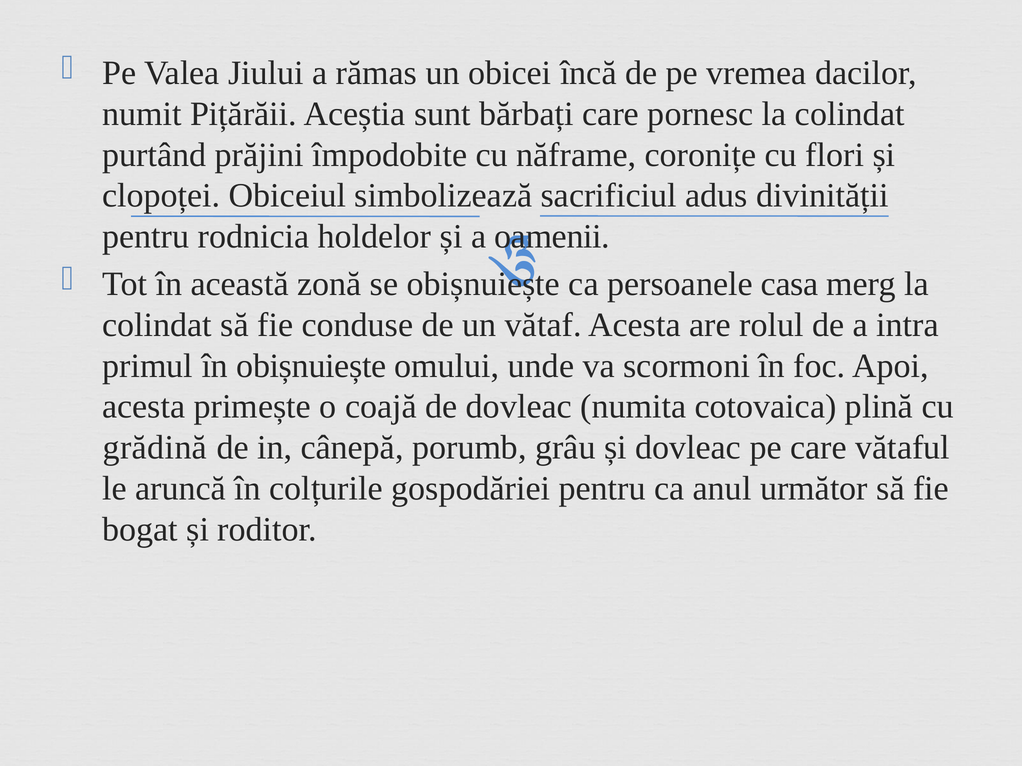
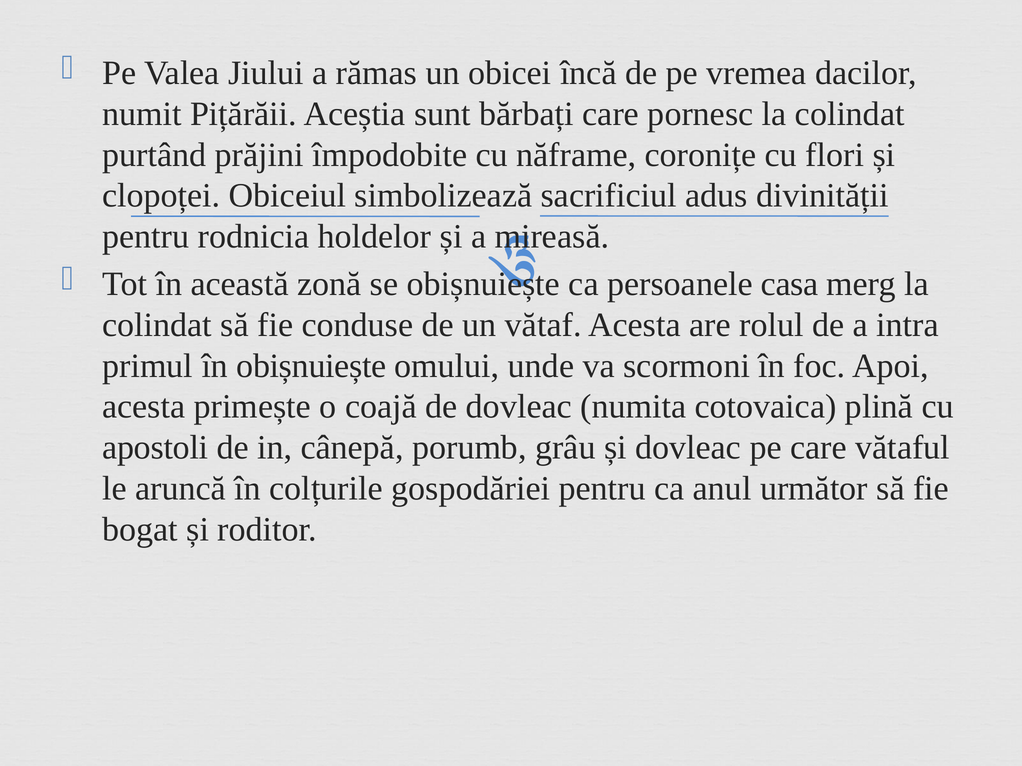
oamenii: oamenii -> mireasă
grădină: grădină -> apostoli
